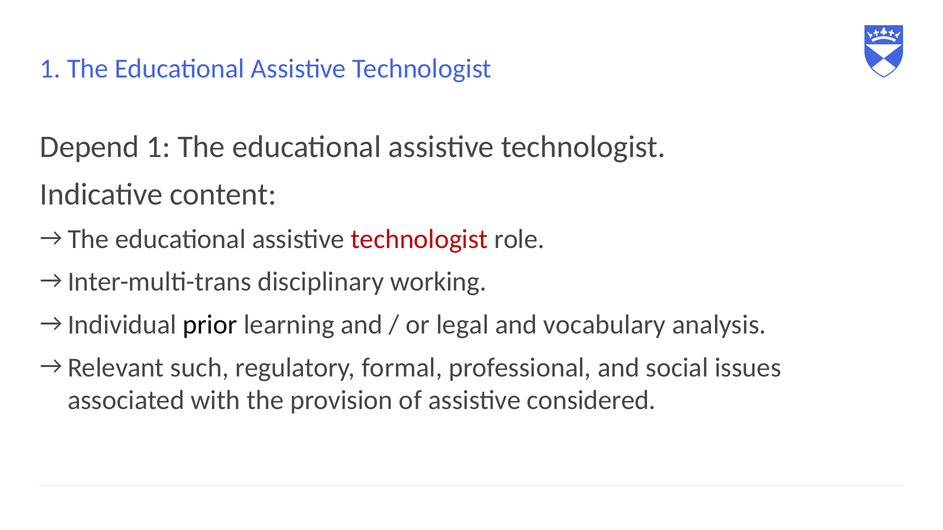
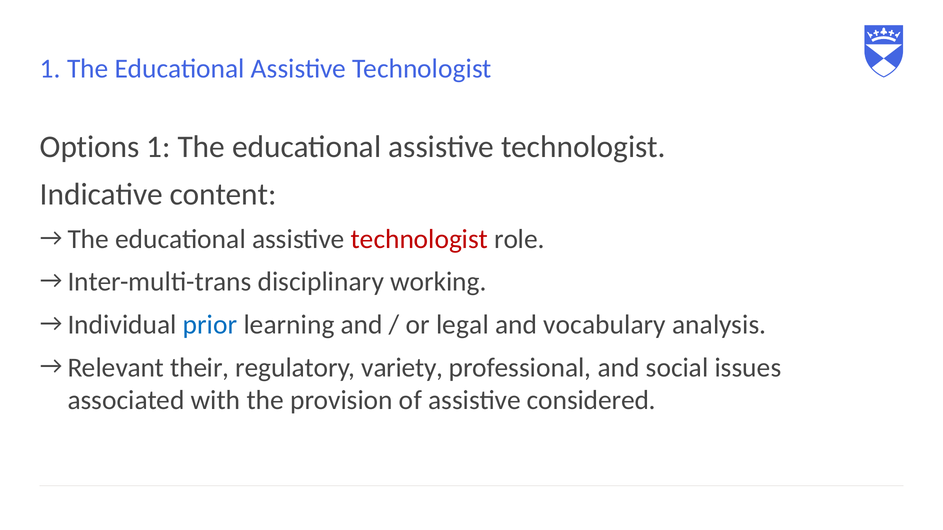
Depend: Depend -> Options
prior colour: black -> blue
such: such -> their
formal: formal -> variety
